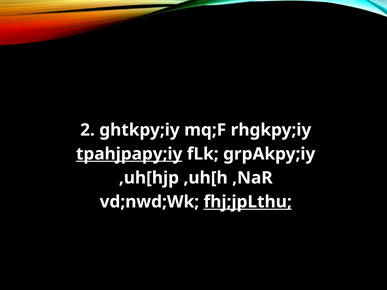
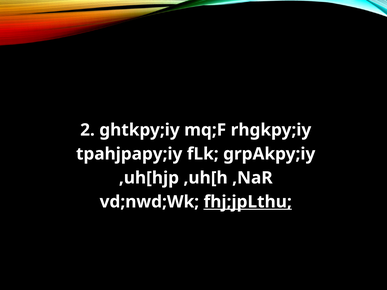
tpahjpapy;iy underline: present -> none
